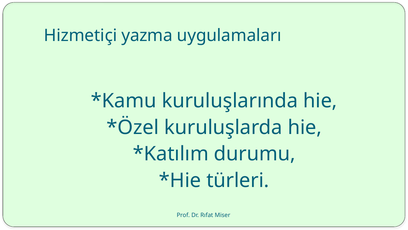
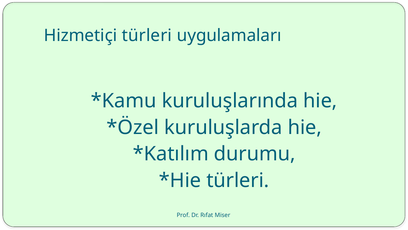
Hizmetiçi yazma: yazma -> türleri
